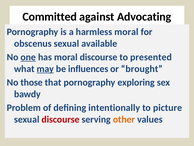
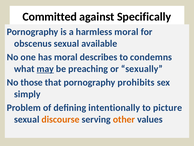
Advocating: Advocating -> Specifically
one underline: present -> none
moral discourse: discourse -> describes
presented: presented -> condemns
influences: influences -> preaching
brought: brought -> sexually
exploring: exploring -> prohibits
bawdy: bawdy -> simply
discourse at (61, 119) colour: red -> orange
